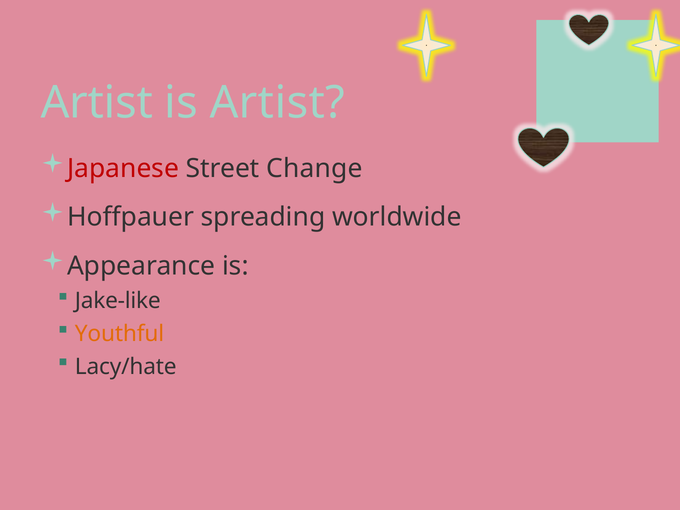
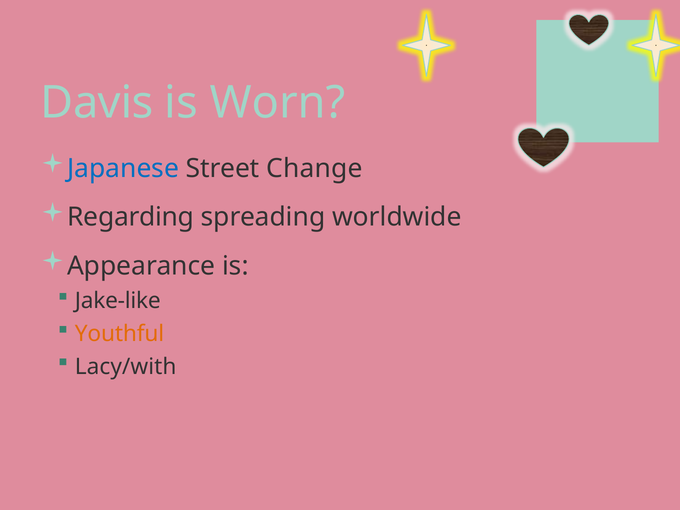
Artist at (97, 103): Artist -> Davis
is Artist: Artist -> Worn
Japanese colour: red -> blue
Hoffpauer: Hoffpauer -> Regarding
Lacy/hate: Lacy/hate -> Lacy/with
